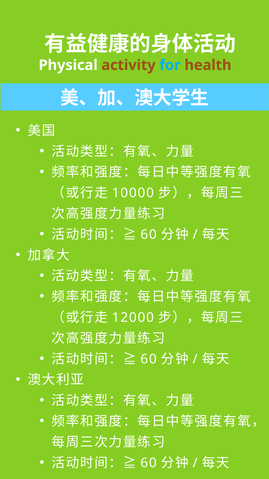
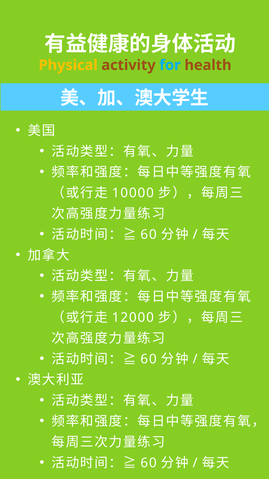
Physical colour: white -> yellow
